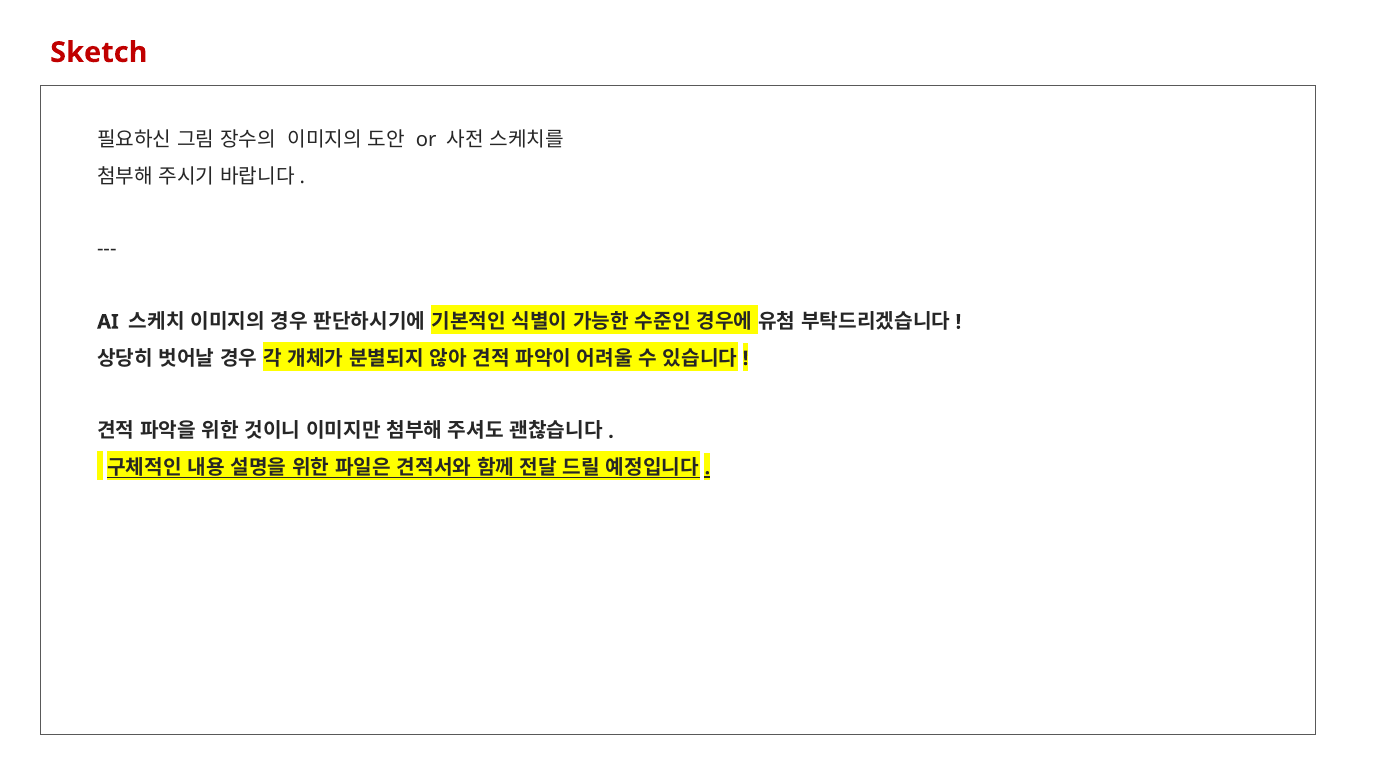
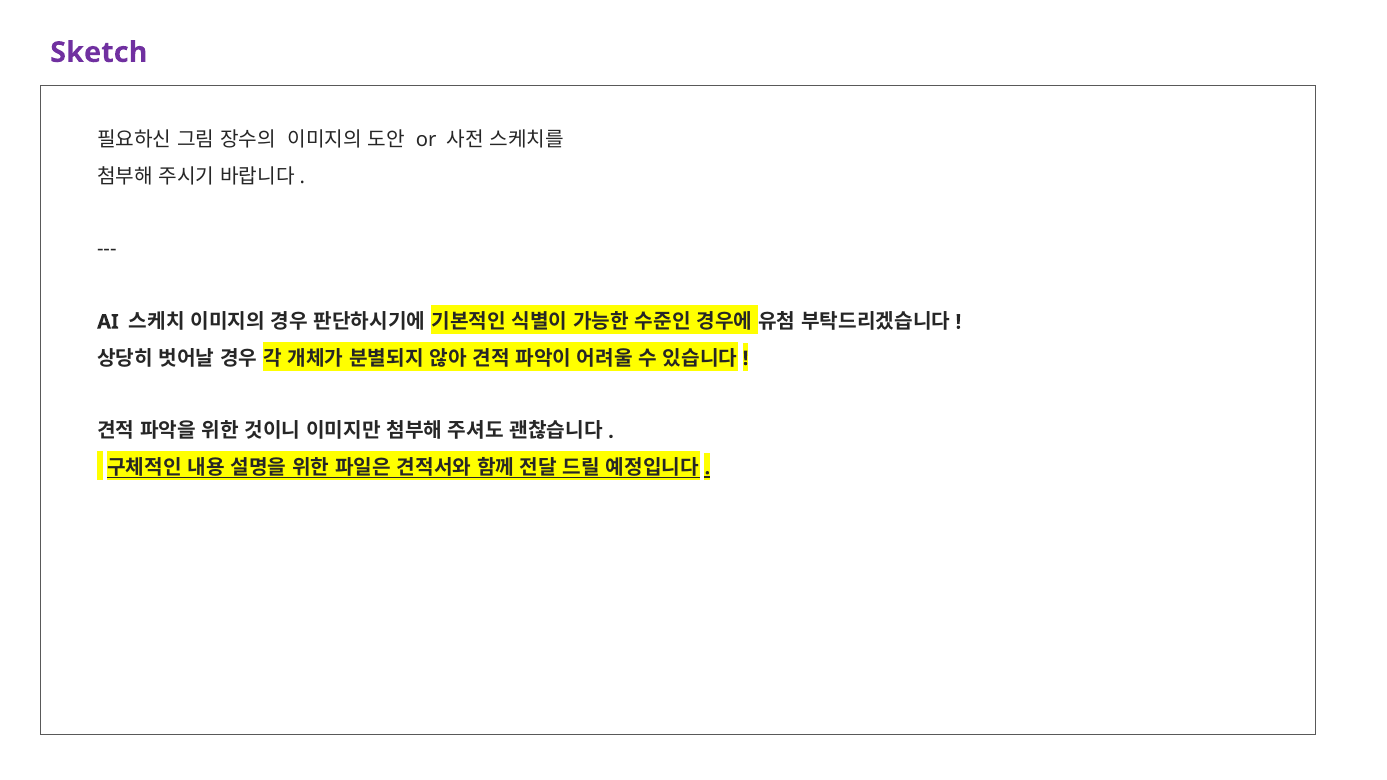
Sketch colour: red -> purple
